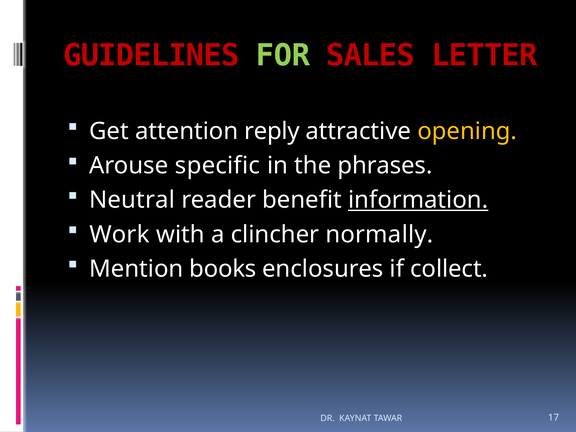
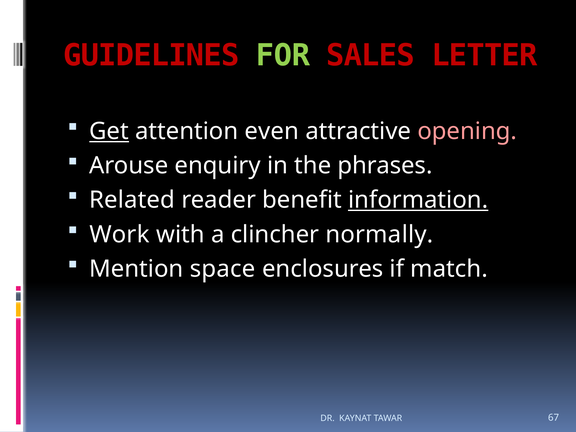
Get underline: none -> present
reply: reply -> even
opening colour: yellow -> pink
specific: specific -> enquiry
Neutral: Neutral -> Related
books: books -> space
collect: collect -> match
17: 17 -> 67
